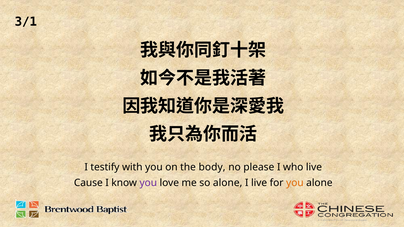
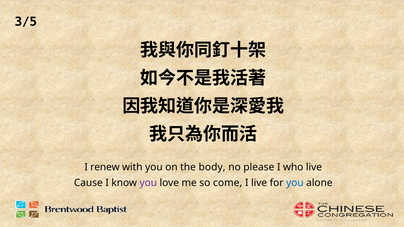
3/1: 3/1 -> 3/5
testify: testify -> renew
so alone: alone -> come
you at (295, 183) colour: orange -> blue
